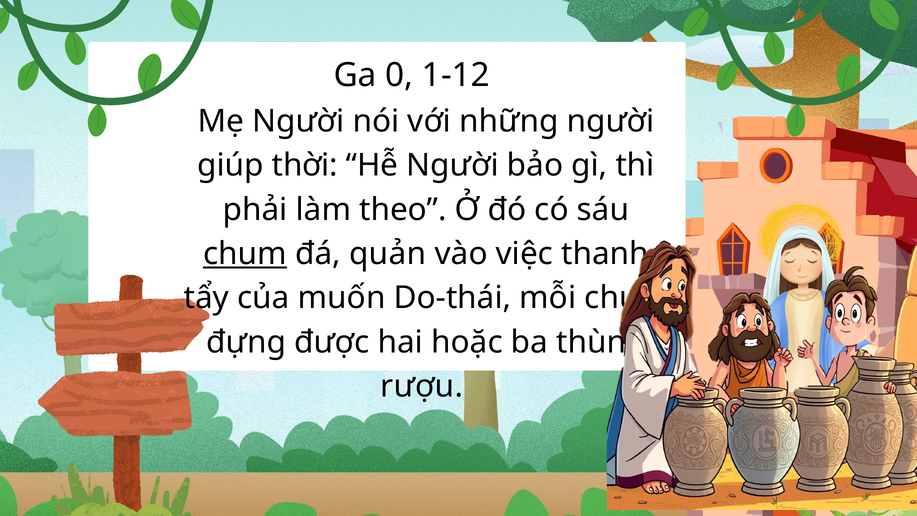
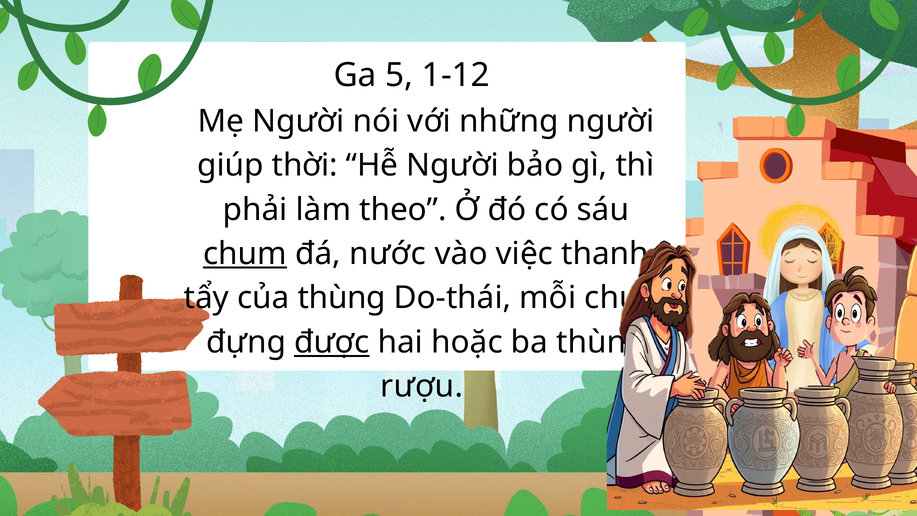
0: 0 -> 5
quản: quản -> nước
của muốn: muốn -> thùng
được underline: none -> present
